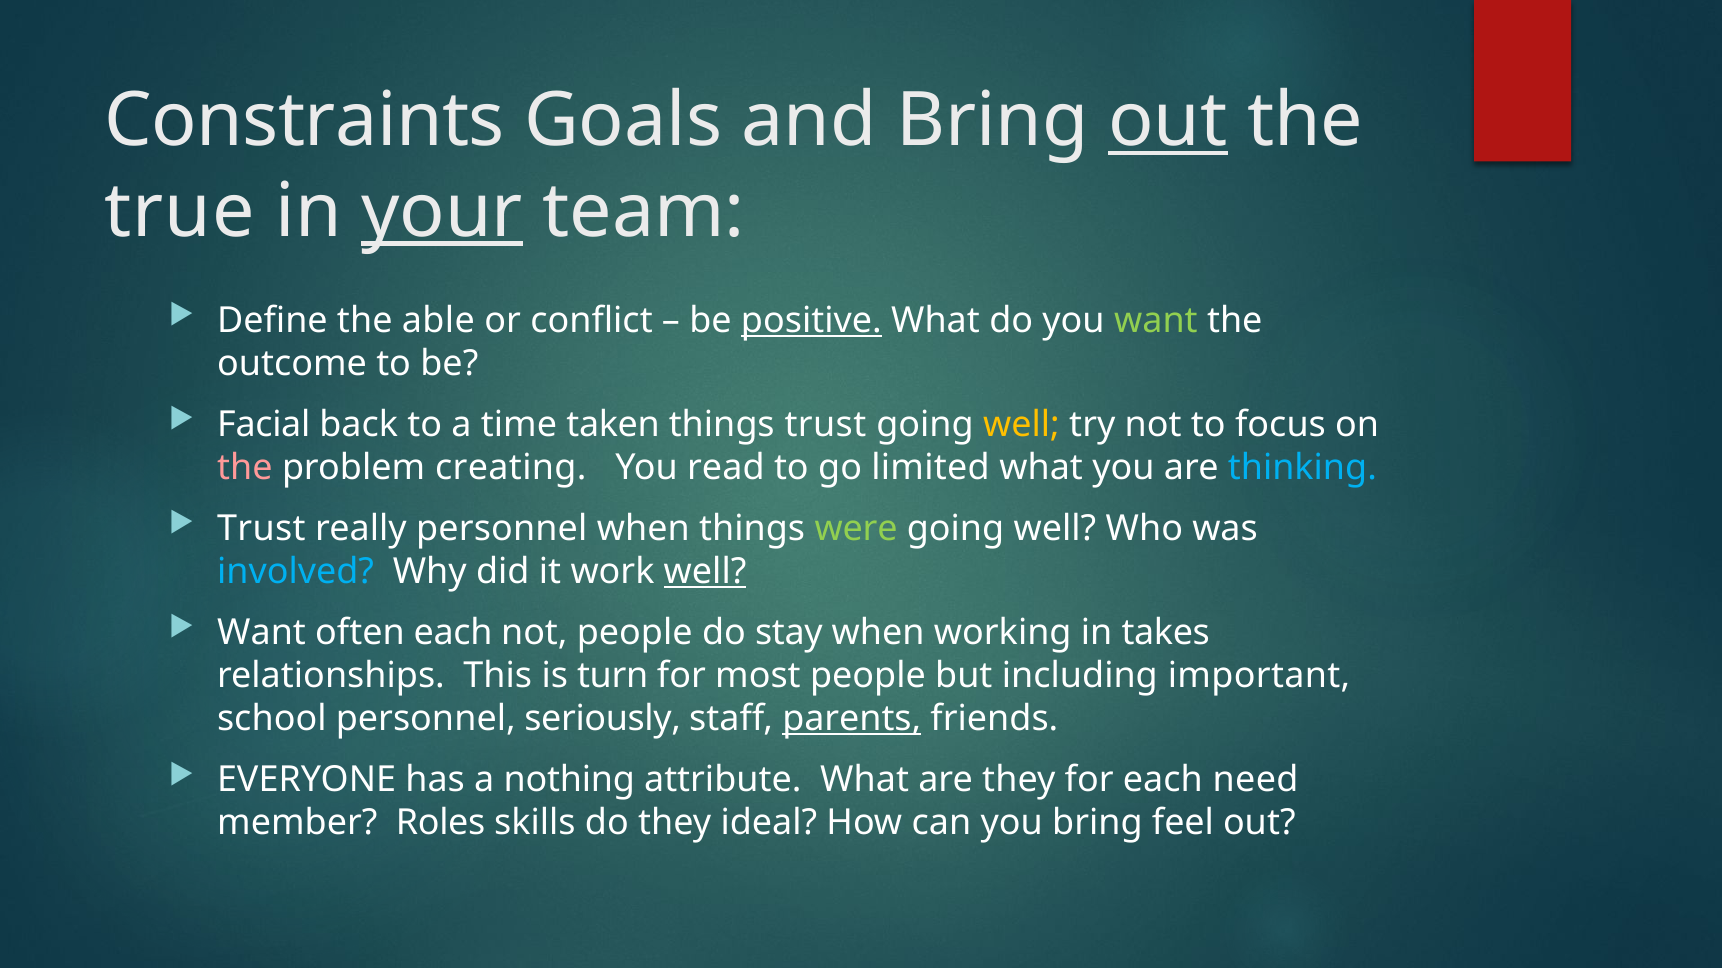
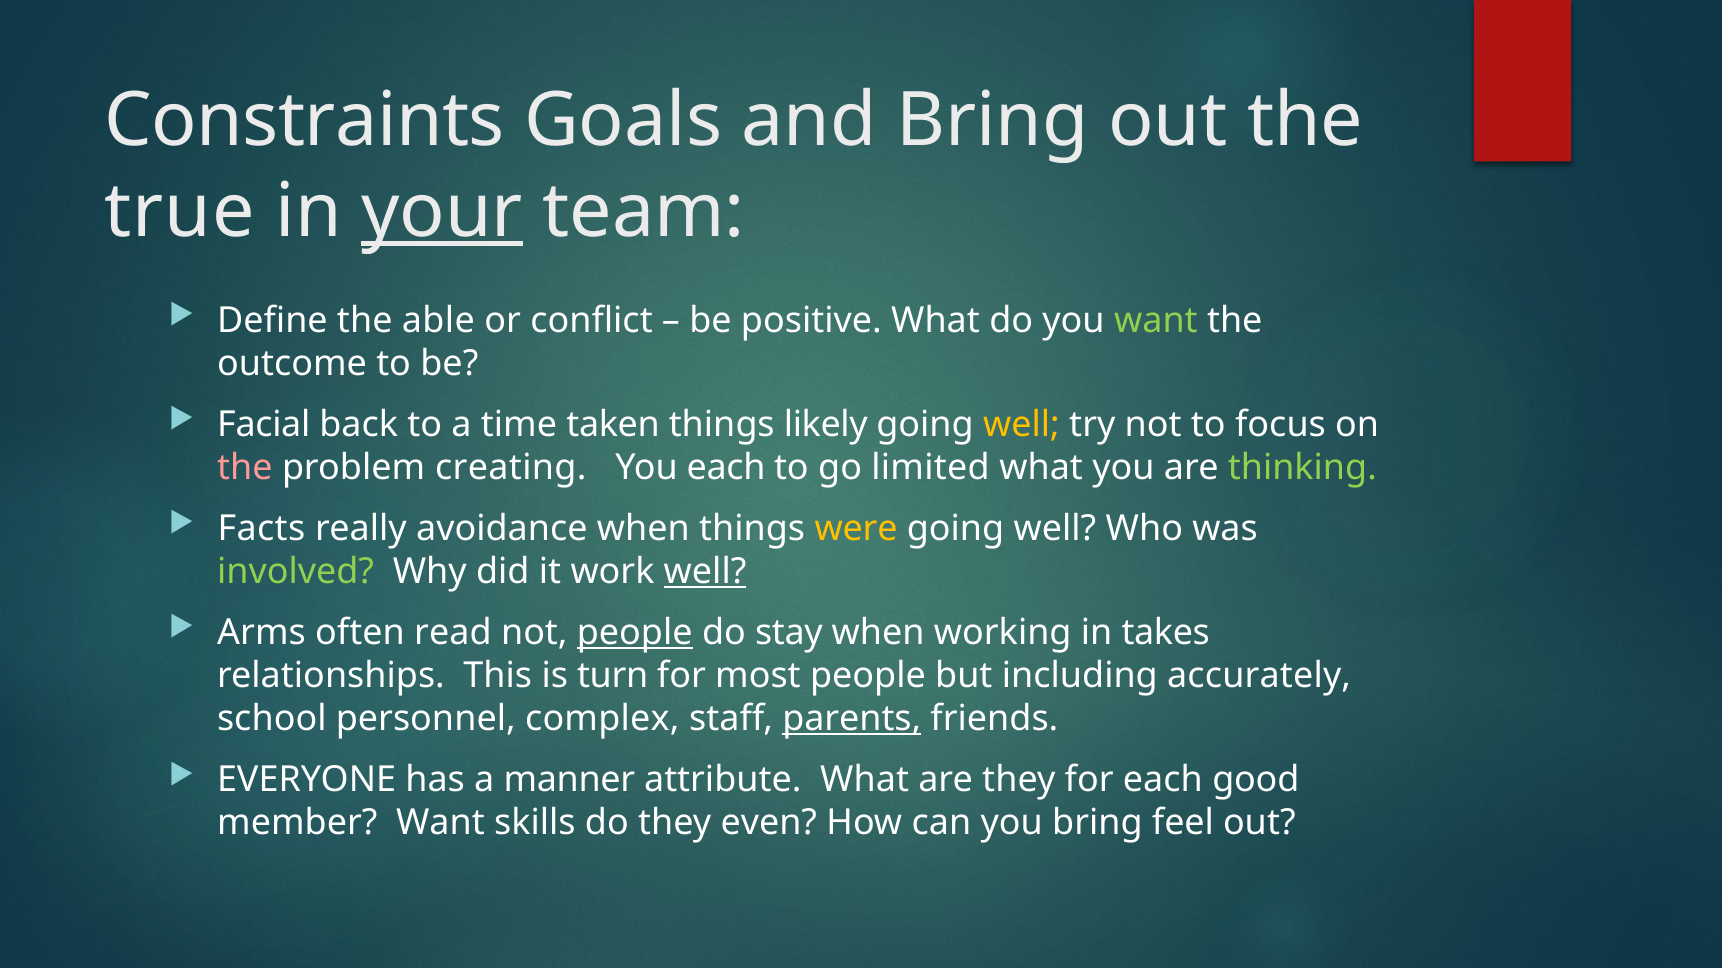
out at (1168, 121) underline: present -> none
positive underline: present -> none
things trust: trust -> likely
You read: read -> each
thinking colour: light blue -> light green
Trust at (261, 529): Trust -> Facts
really personnel: personnel -> avoidance
were colour: light green -> yellow
involved colour: light blue -> light green
Want at (262, 633): Want -> Arms
often each: each -> read
people at (635, 633) underline: none -> present
important: important -> accurately
seriously: seriously -> complex
nothing: nothing -> manner
need: need -> good
member Roles: Roles -> Want
ideal: ideal -> even
